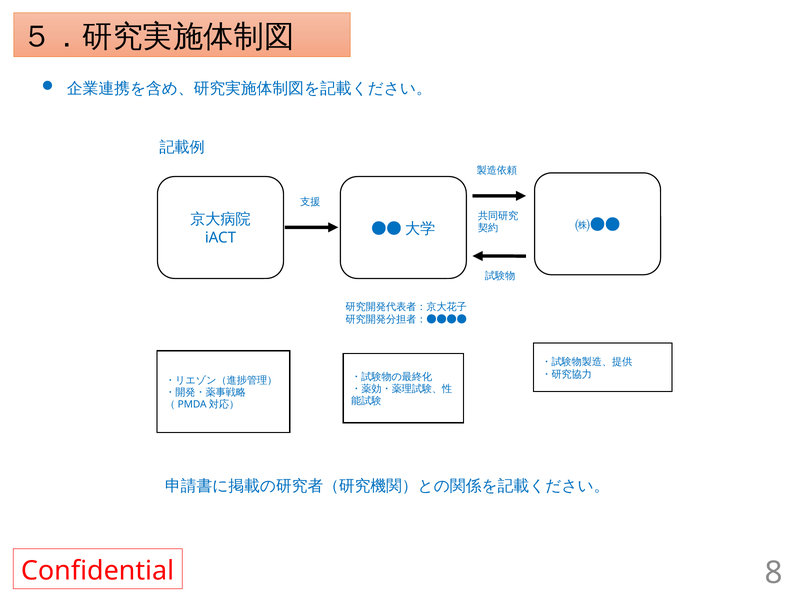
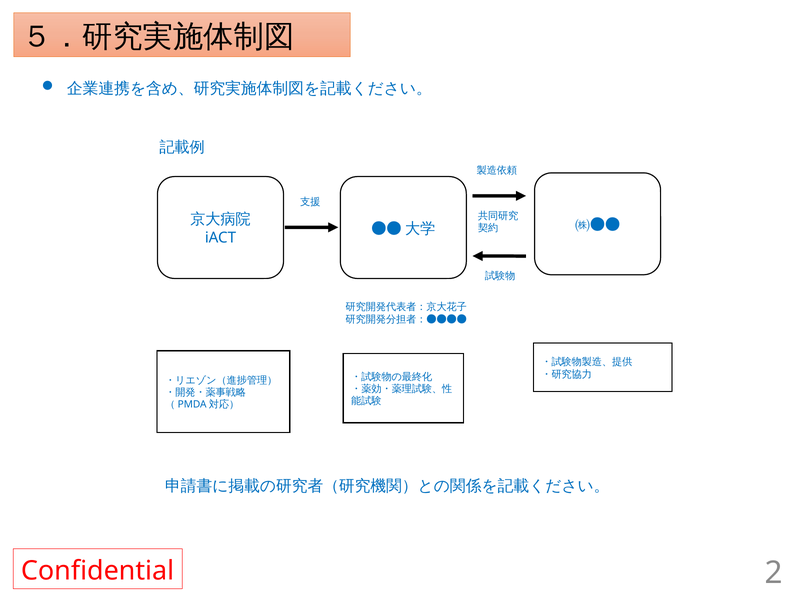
8: 8 -> 2
